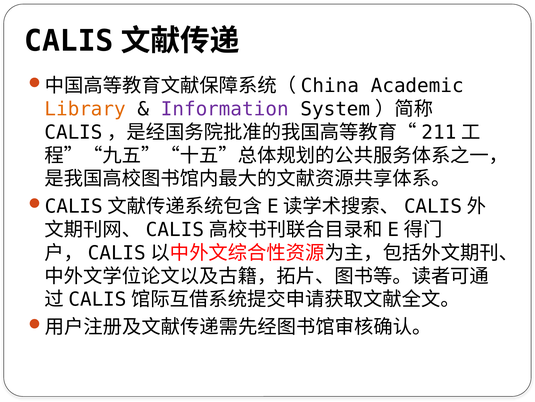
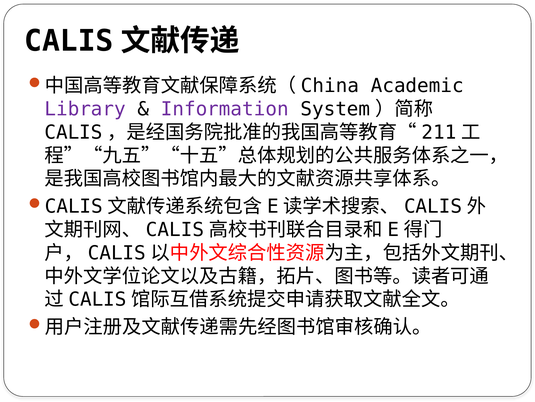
Library colour: orange -> purple
